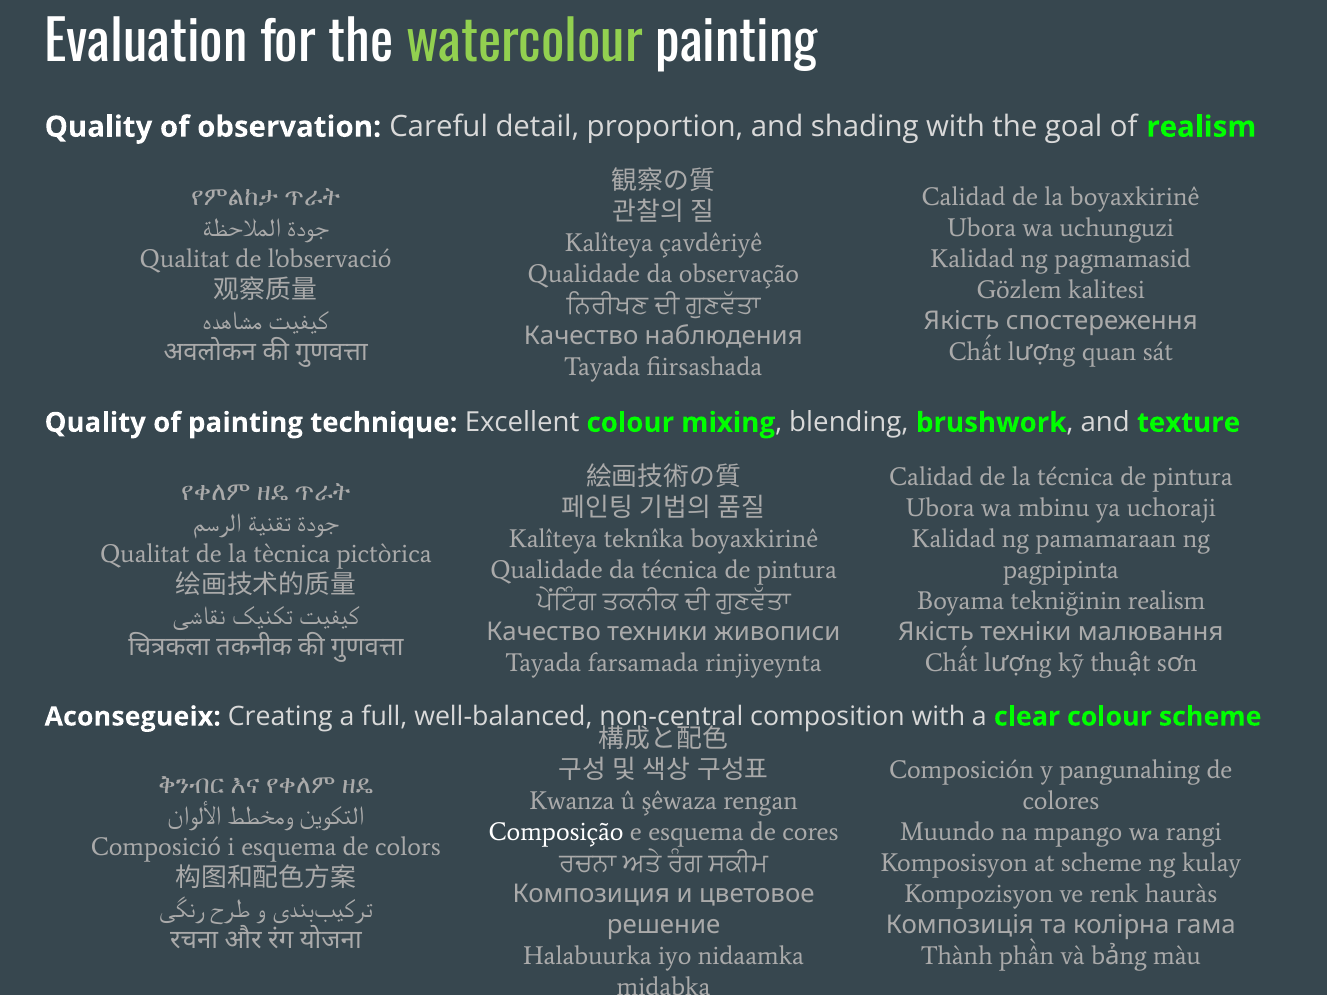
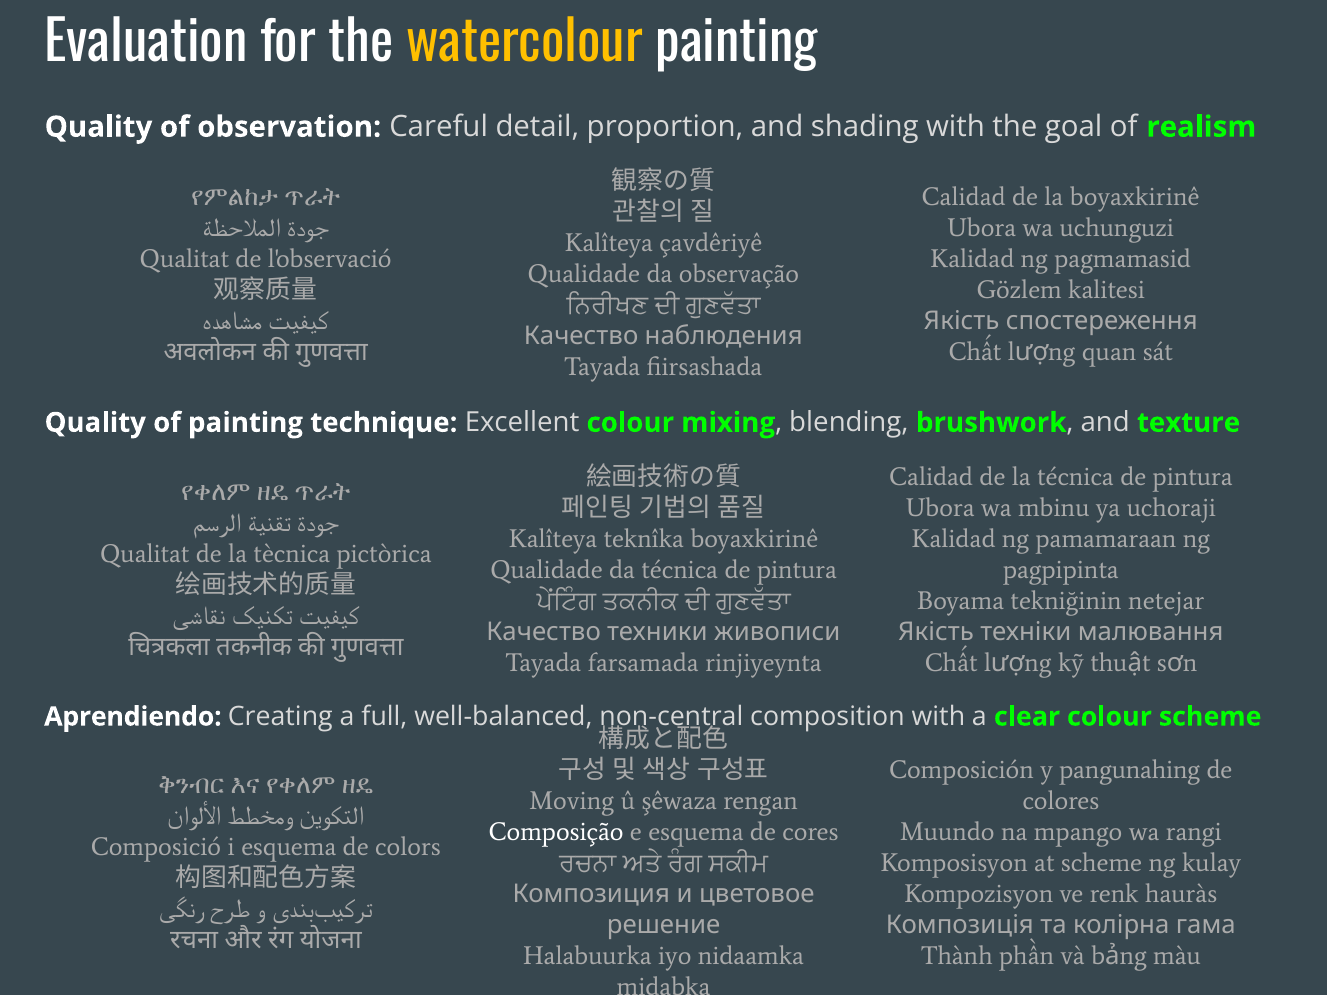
watercolour colour: light green -> yellow
tekniğinin realism: realism -> netejar
Aconsegueix: Aconsegueix -> Aprendiendo
Kwanza: Kwanza -> Moving
